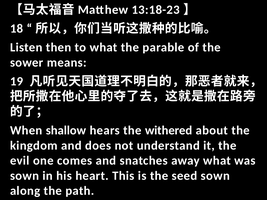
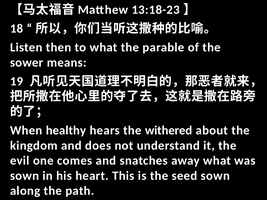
shallow: shallow -> healthy
